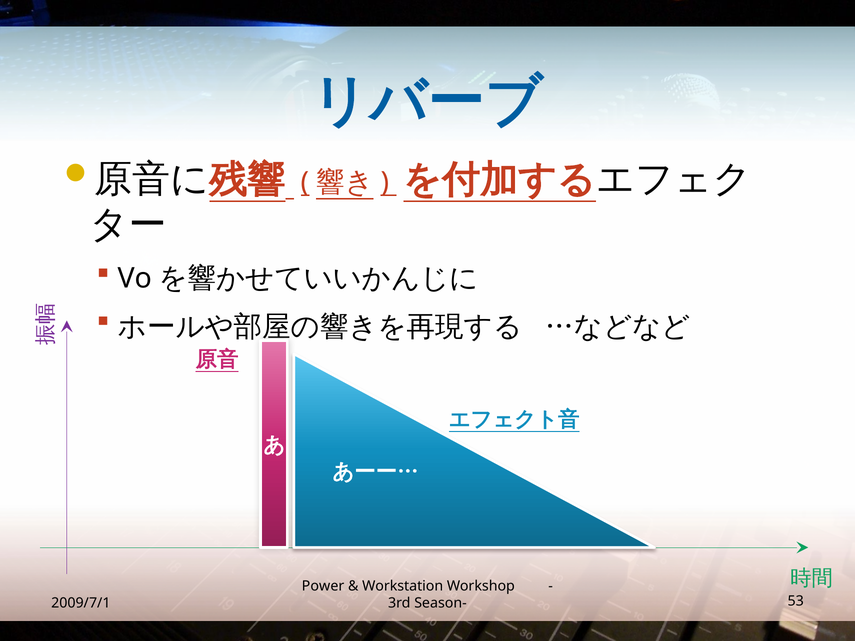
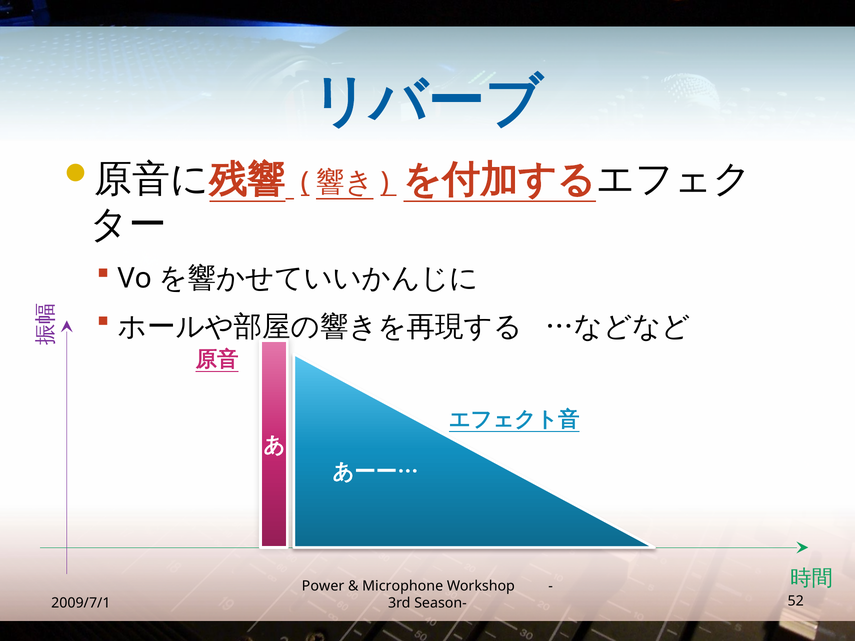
Workstation: Workstation -> Microphone
53: 53 -> 52
